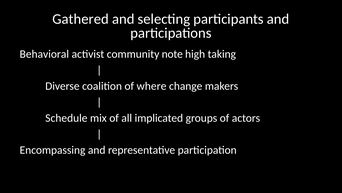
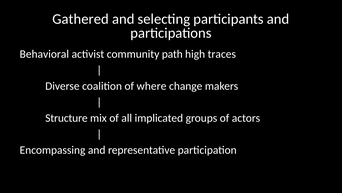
note: note -> path
taking: taking -> traces
Schedule: Schedule -> Structure
